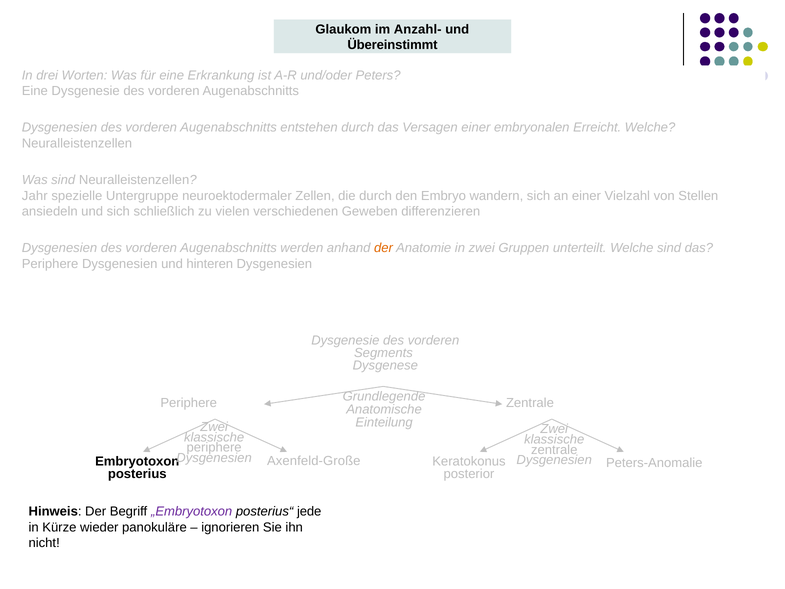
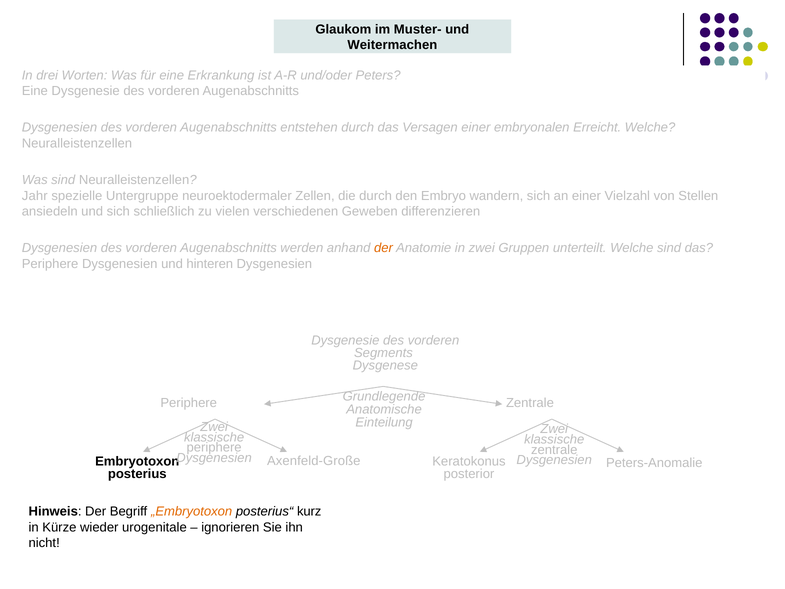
Anzahl-: Anzahl- -> Muster-
Übereinstimmt: Übereinstimmt -> Weitermachen
„Embryotoxon colour: purple -> orange
jede: jede -> kurz
panokuläre: panokuläre -> urogenitale
